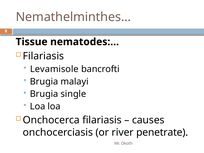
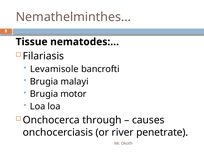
single: single -> motor
Onchocerca filariasis: filariasis -> through
